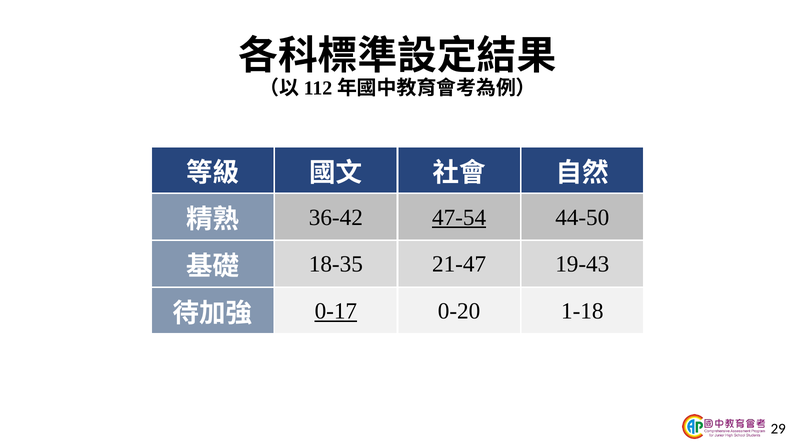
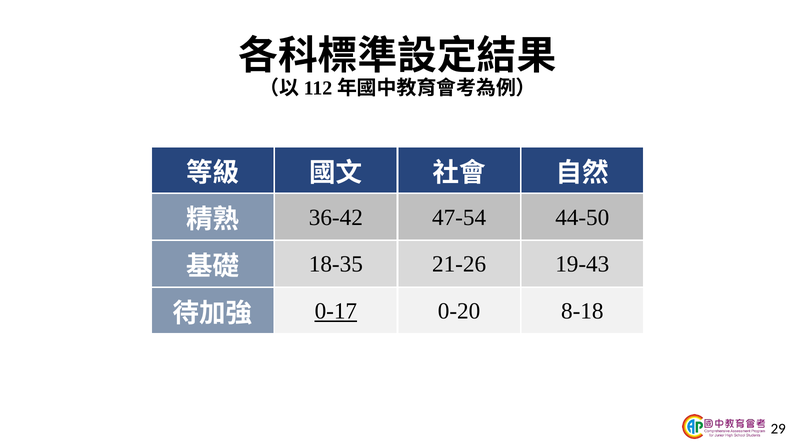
47-54 underline: present -> none
21-47: 21-47 -> 21-26
1-18: 1-18 -> 8-18
